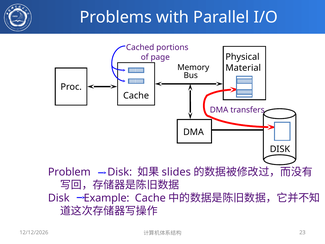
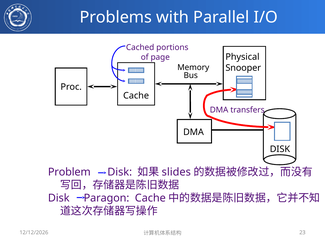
Material: Material -> Snooper
Example: Example -> Paragon
